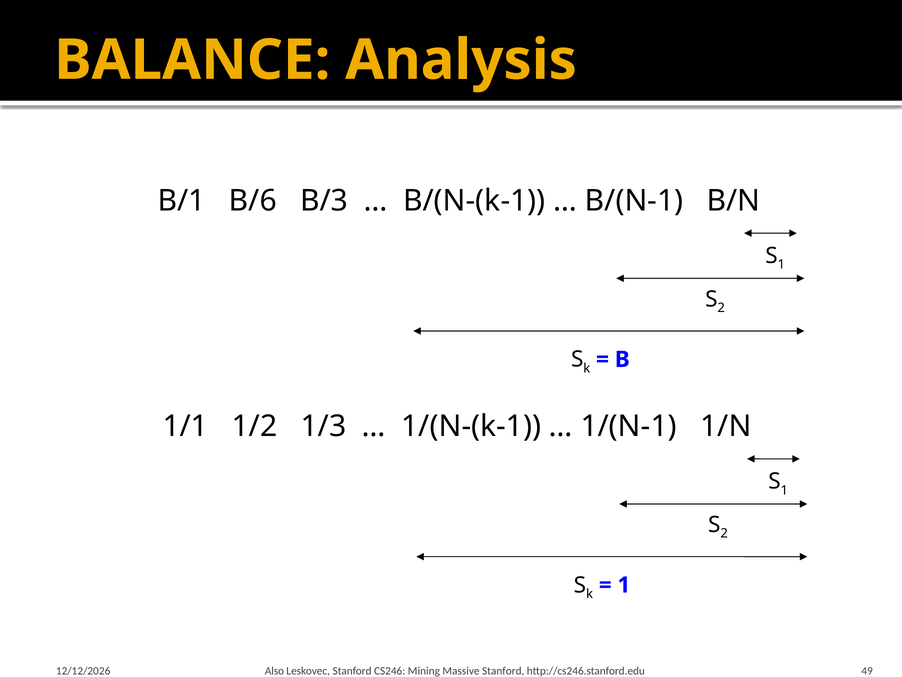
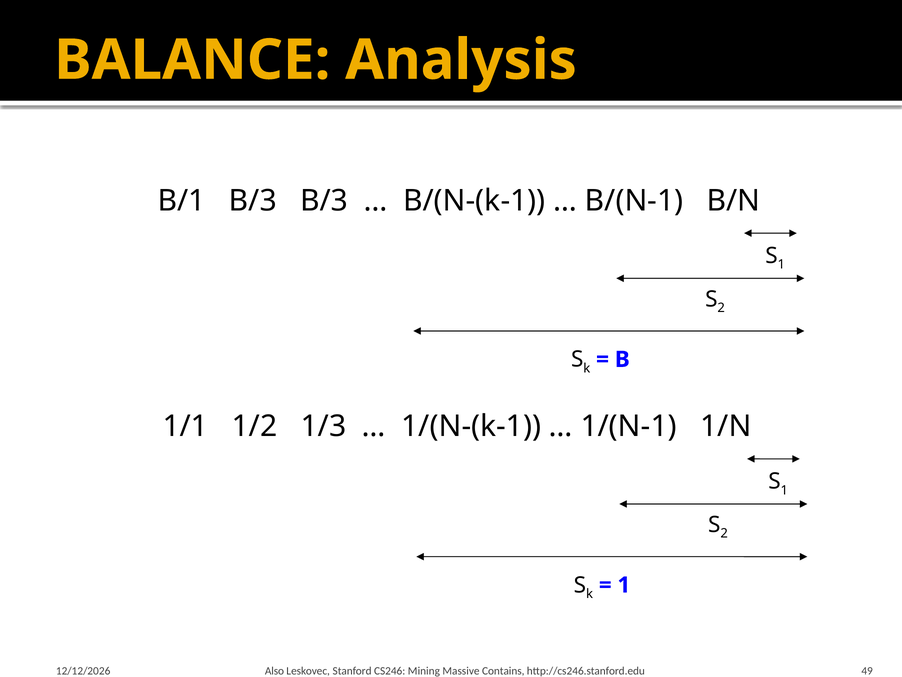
B/1 B/6: B/6 -> B/3
Massive Stanford: Stanford -> Contains
